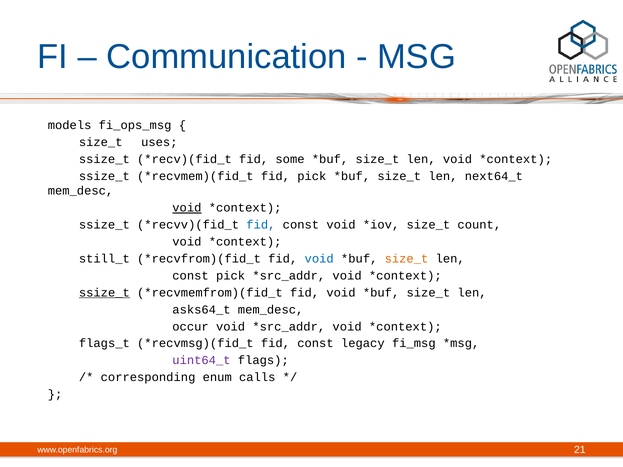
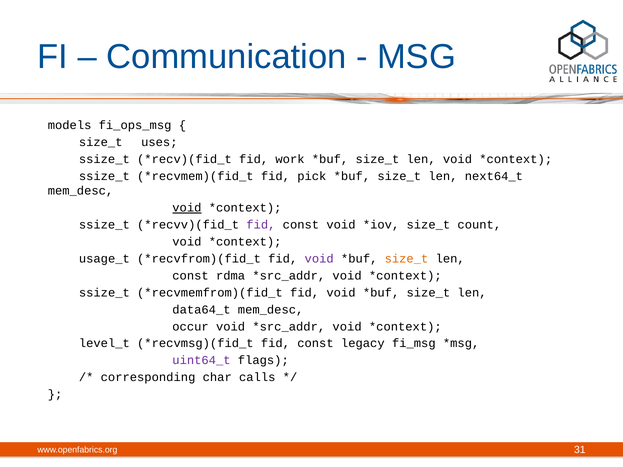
some: some -> work
fid at (261, 225) colour: blue -> purple
still_t: still_t -> usage_t
void at (319, 259) colour: blue -> purple
const pick: pick -> rdma
ssize_t at (104, 293) underline: present -> none
asks64_t: asks64_t -> data64_t
flags_t: flags_t -> level_t
enum: enum -> char
21: 21 -> 31
